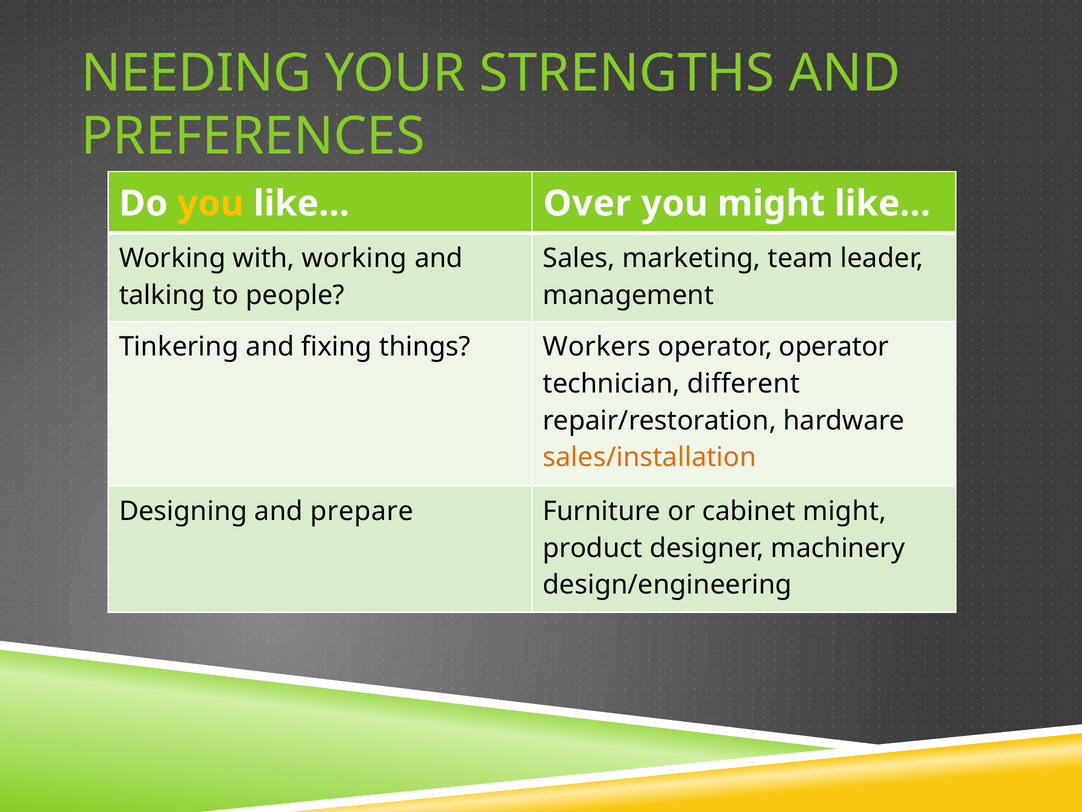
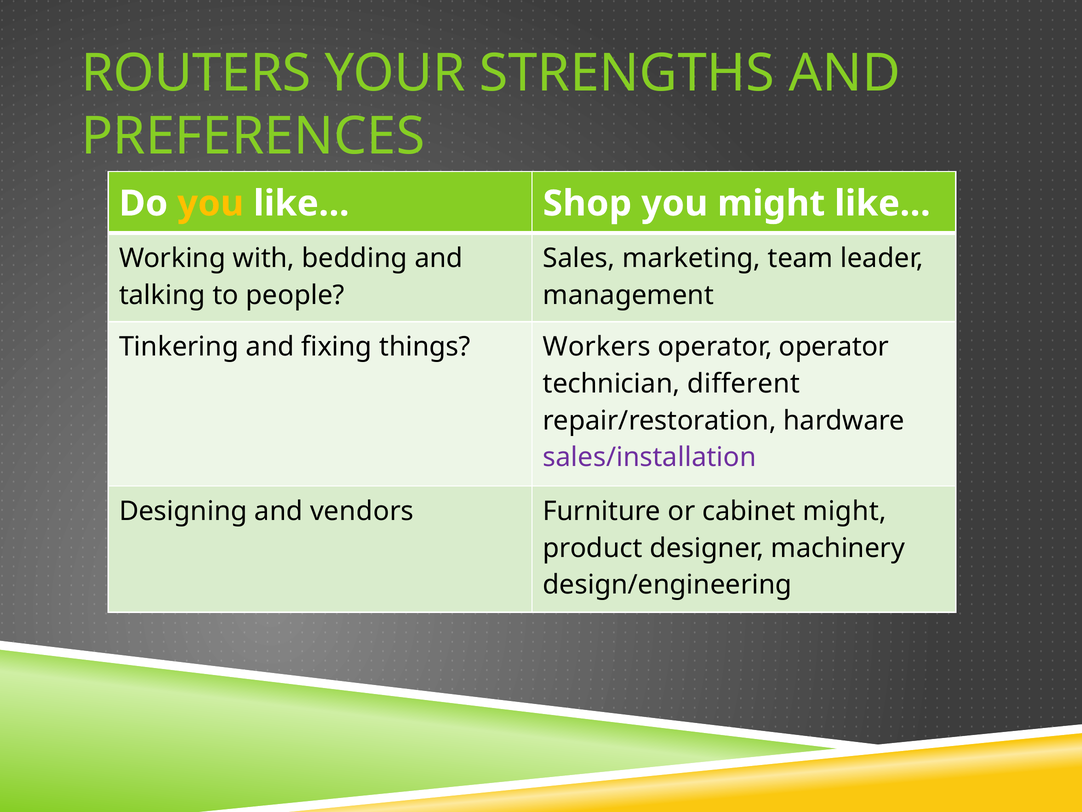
NEEDING: NEEDING -> ROUTERS
Over: Over -> Shop
with working: working -> bedding
sales/installation colour: orange -> purple
prepare: prepare -> vendors
